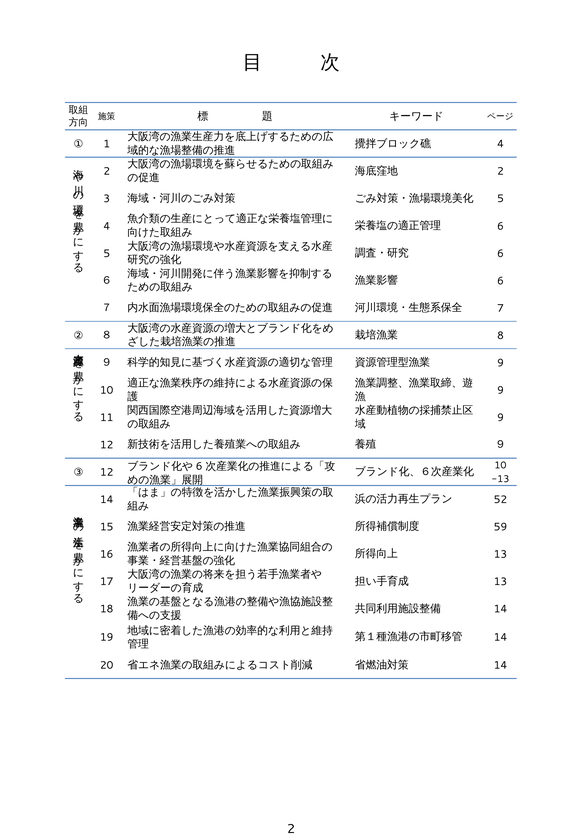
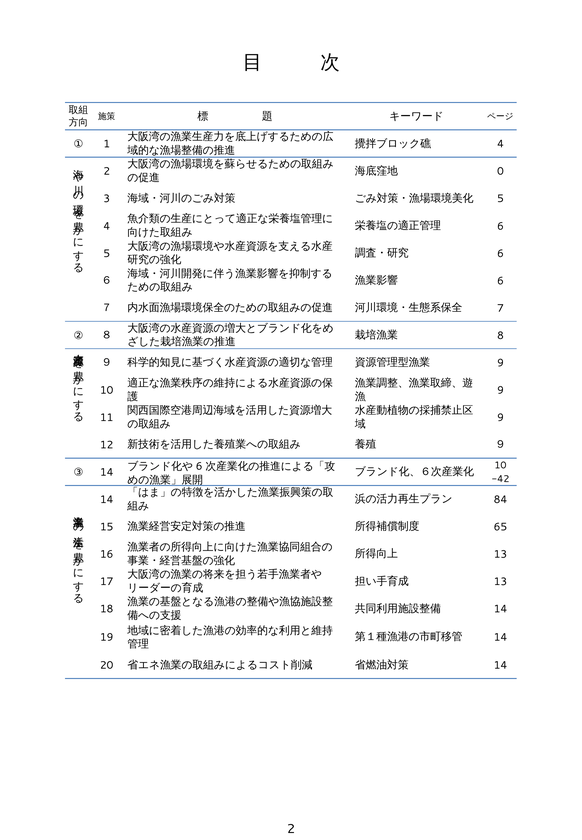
2 at (500, 172): 2 -> 0
③ 12: 12 -> 14
-13: -13 -> -42
52: 52 -> 84
59: 59 -> 65
